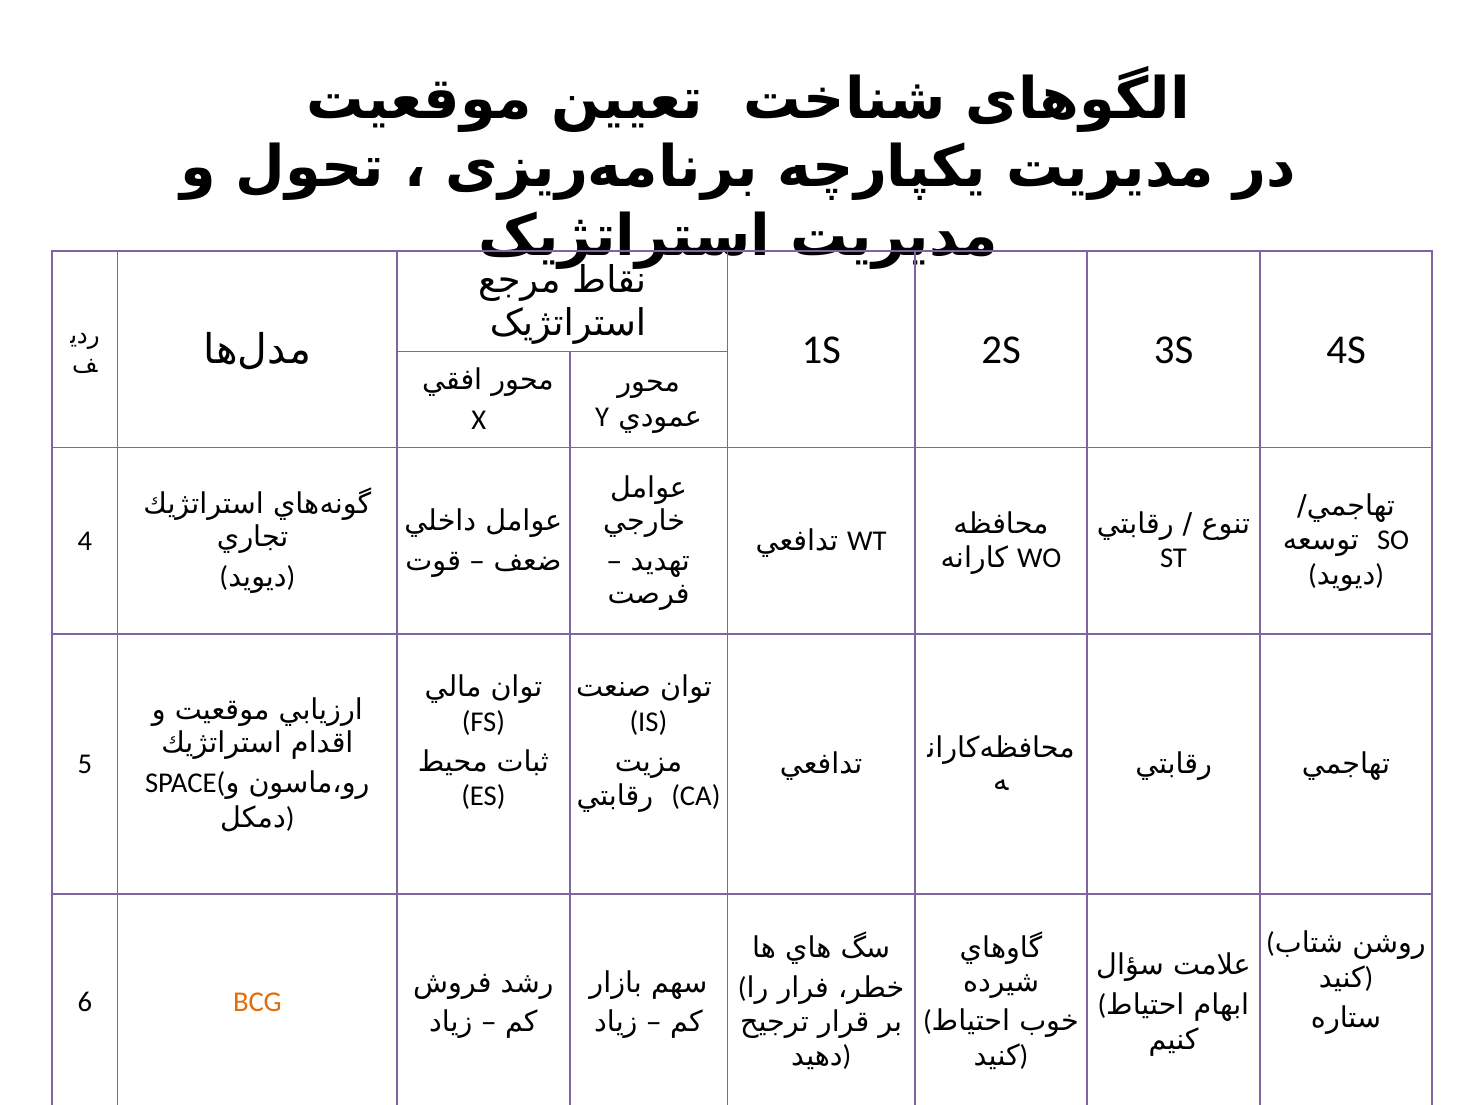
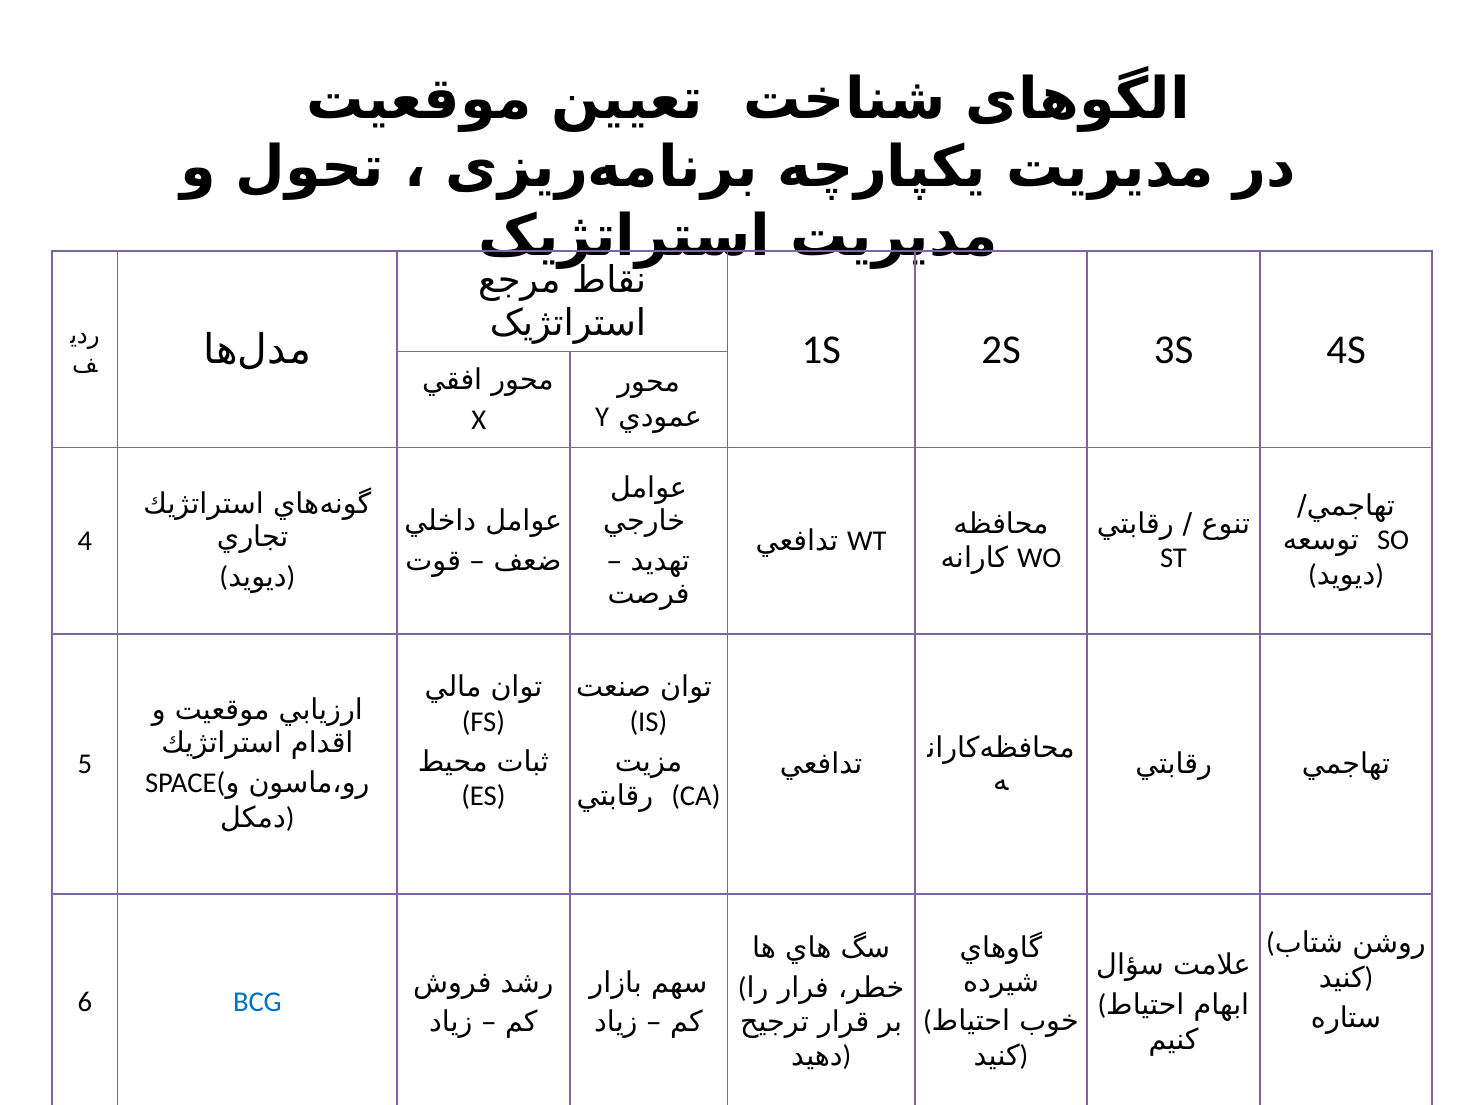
BCG colour: orange -> blue
